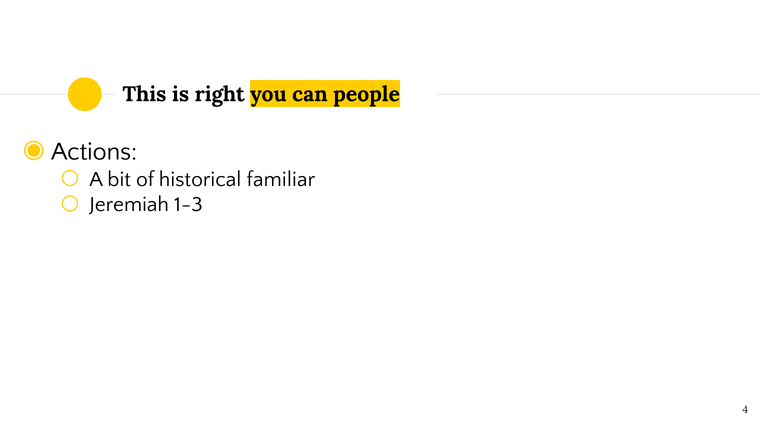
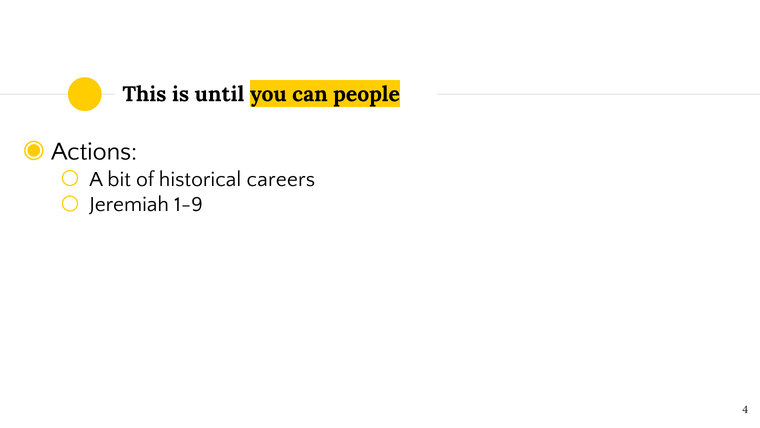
right: right -> until
familiar: familiar -> careers
1-3: 1-3 -> 1-9
